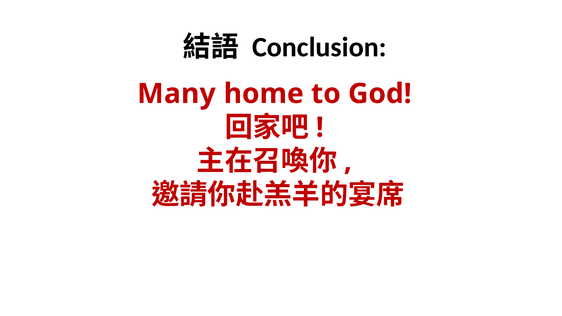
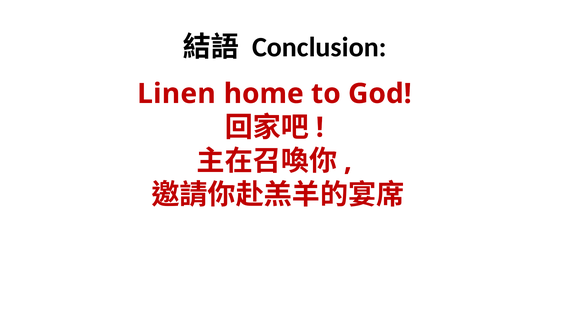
Many: Many -> Linen
